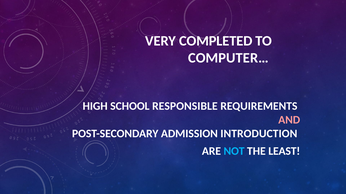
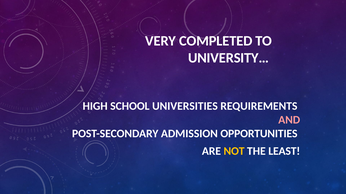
COMPUTER…: COMPUTER… -> UNIVERSITY…
RESPONSIBLE: RESPONSIBLE -> UNIVERSITIES
INTRODUCTION: INTRODUCTION -> OPPORTUNITIES
NOT colour: light blue -> yellow
